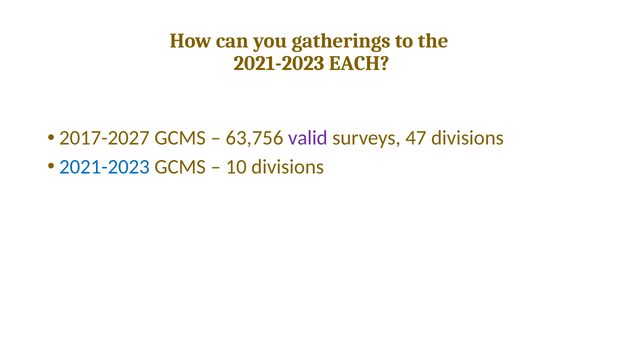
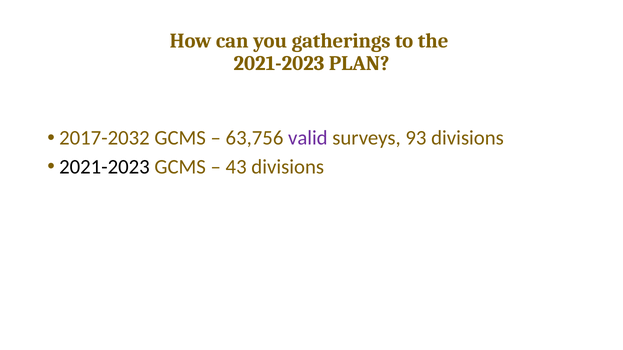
EACH: EACH -> PLAN
2017-2027: 2017-2027 -> 2017-2032
47: 47 -> 93
2021-2023 at (104, 167) colour: blue -> black
10: 10 -> 43
